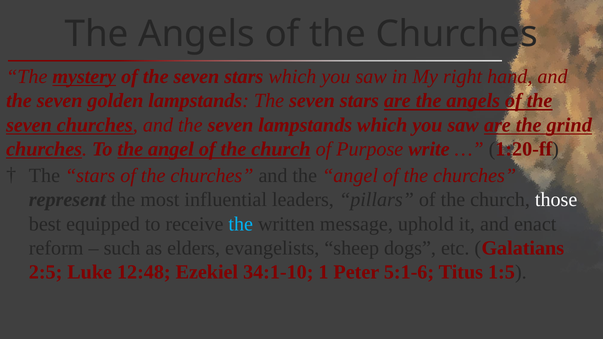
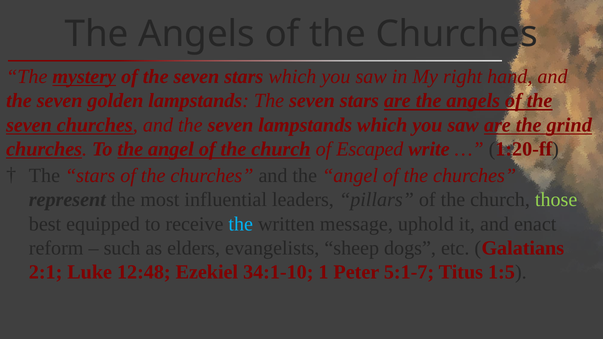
Purpose: Purpose -> Escaped
those colour: white -> light green
2:5: 2:5 -> 2:1
5:1-6: 5:1-6 -> 5:1-7
